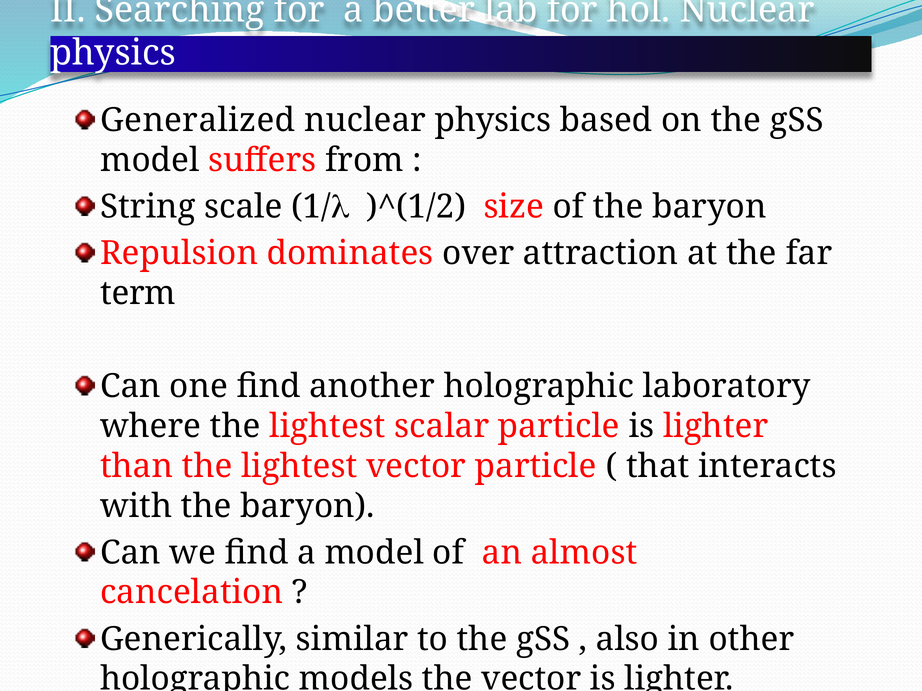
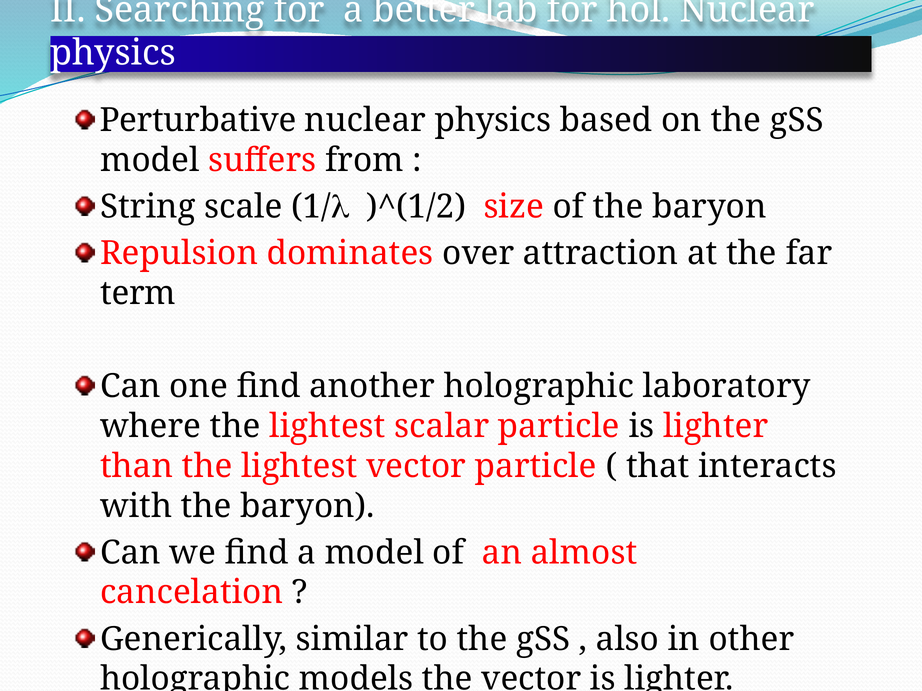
Generalized: Generalized -> Perturbative
